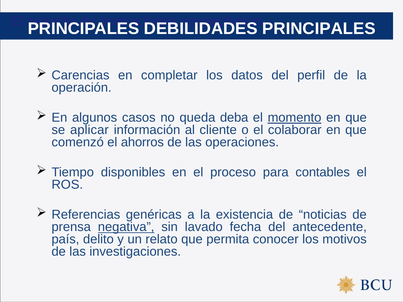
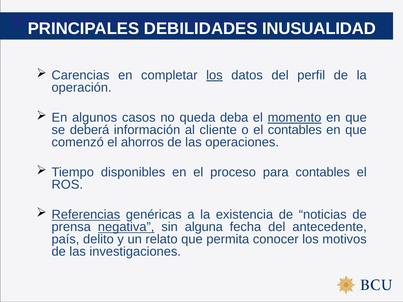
PRINCIPALES at (319, 29): PRINCIPALES -> INUSUALIDAD
los at (214, 75) underline: none -> present
aplicar: aplicar -> deberá
el colaborar: colaborar -> contables
Referencias underline: none -> present
lavado: lavado -> alguna
